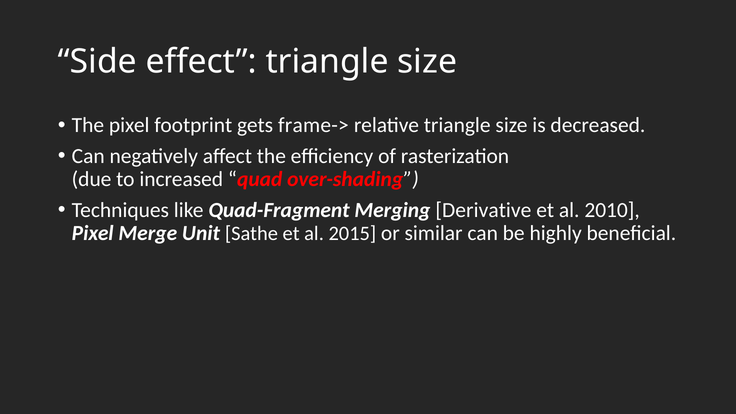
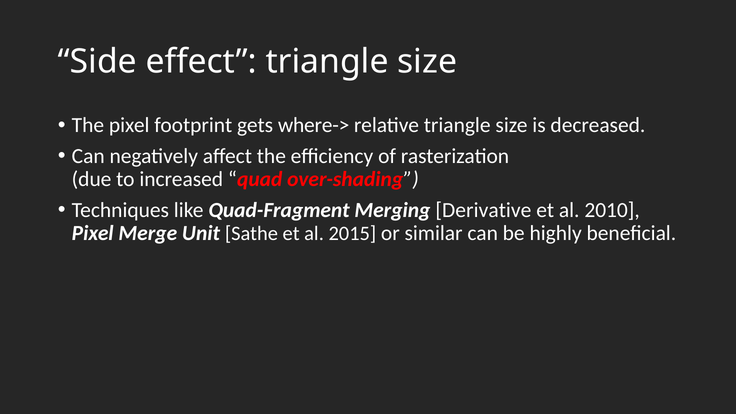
frame->: frame-> -> where->
